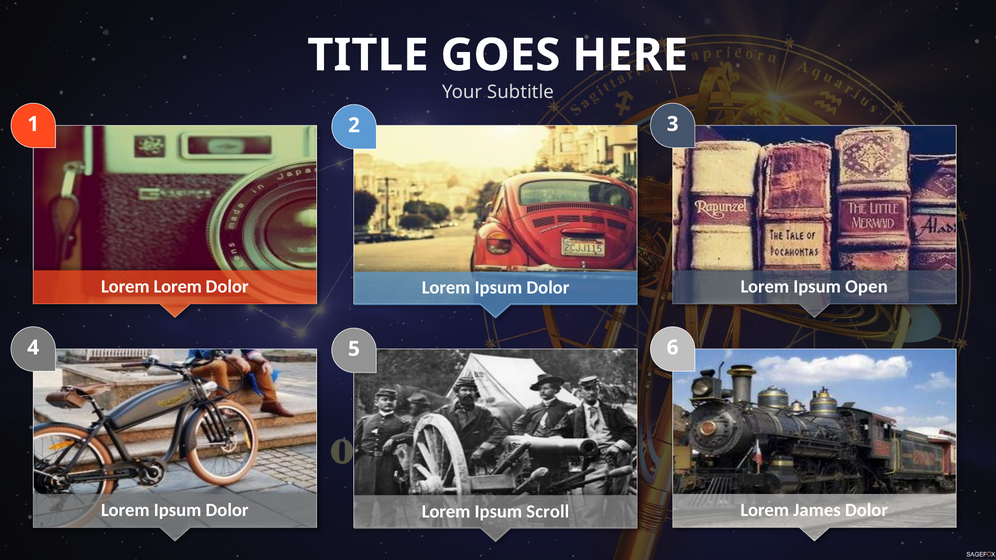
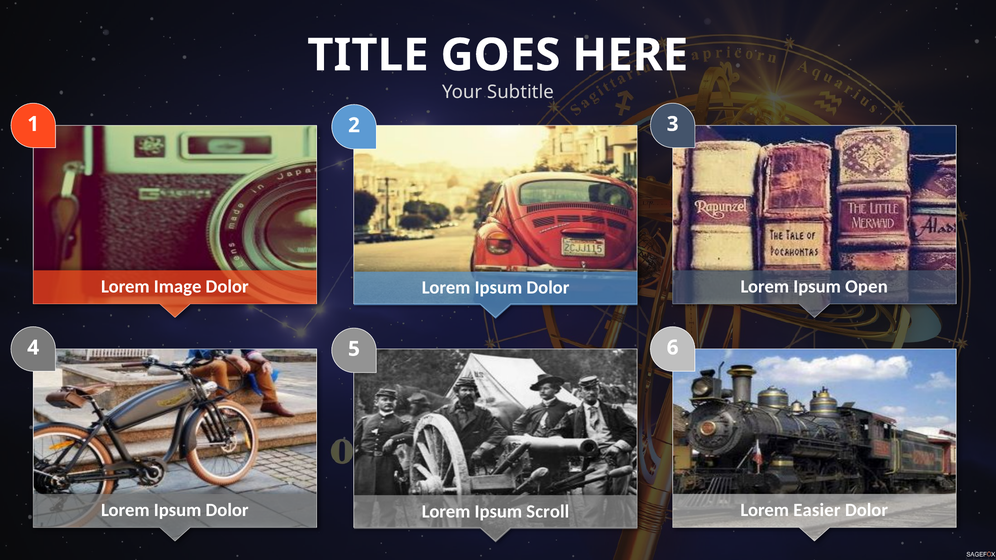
Lorem Lorem: Lorem -> Image
James: James -> Easier
